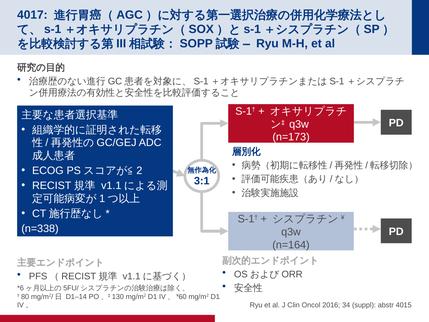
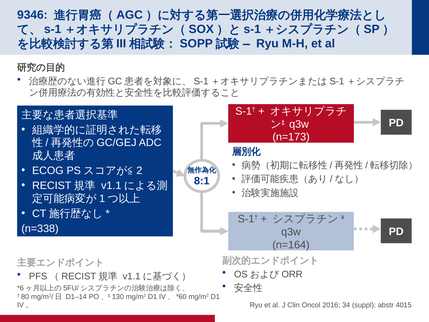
4017: 4017 -> 9346
3:1: 3:1 -> 8:1
